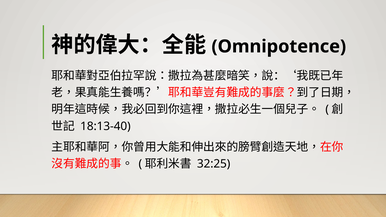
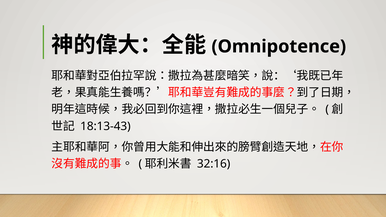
18:13-40: 18:13-40 -> 18:13-43
32:25: 32:25 -> 32:16
